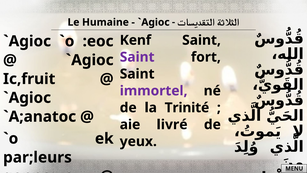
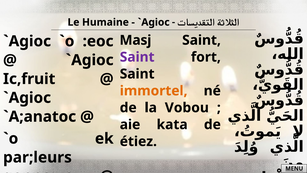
Kenf: Kenf -> Masj
immortel colour: purple -> orange
Trinité: Trinité -> Vobou
livré: livré -> kata
yeux: yeux -> étiez
